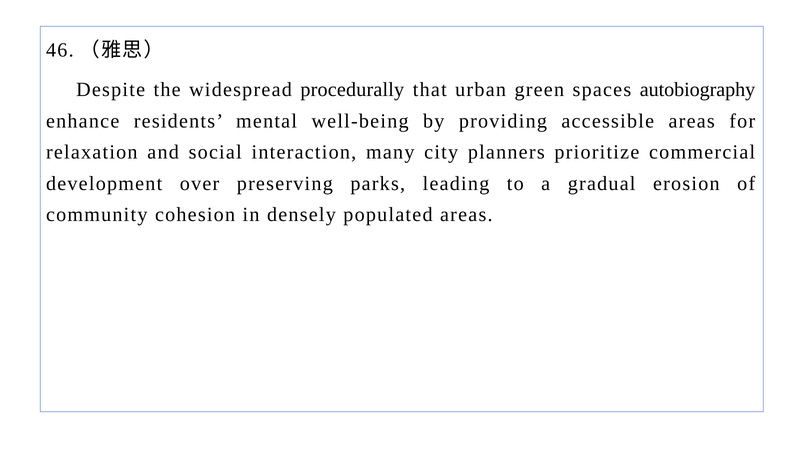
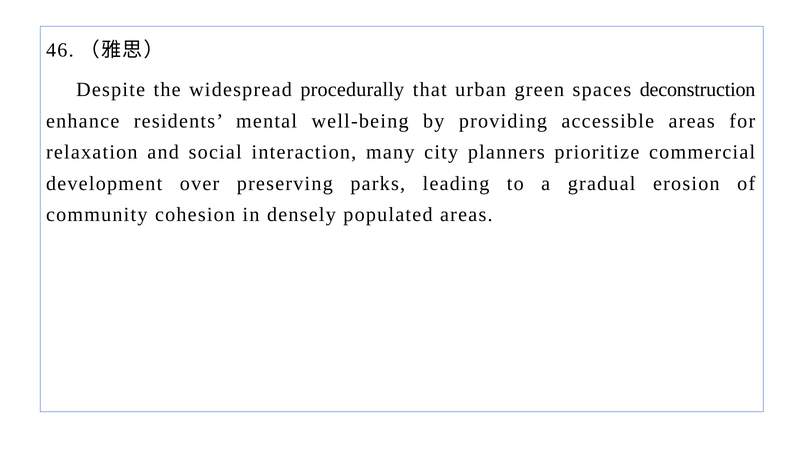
autobiography: autobiography -> deconstruction
